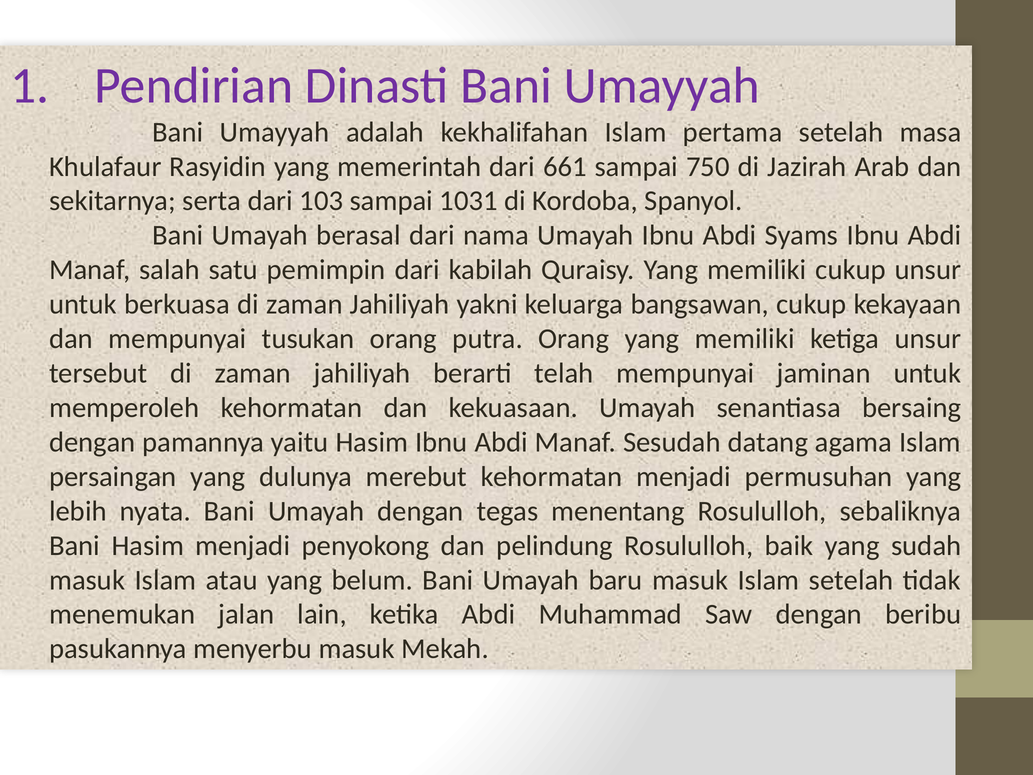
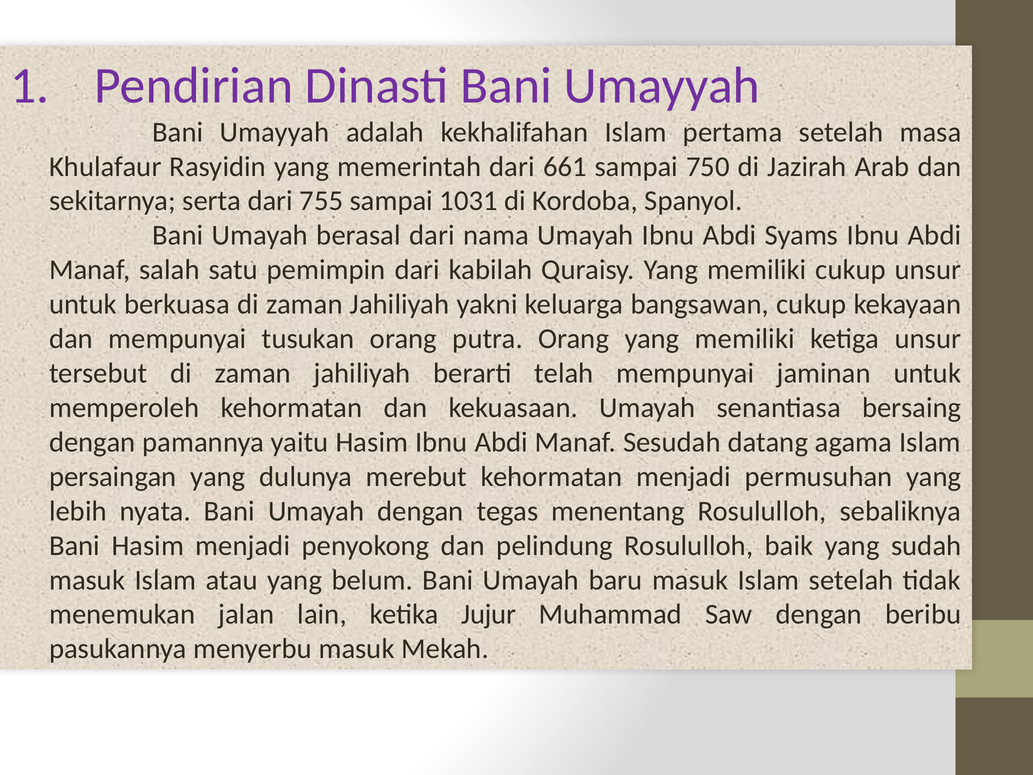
103: 103 -> 755
ketika Abdi: Abdi -> Jujur
